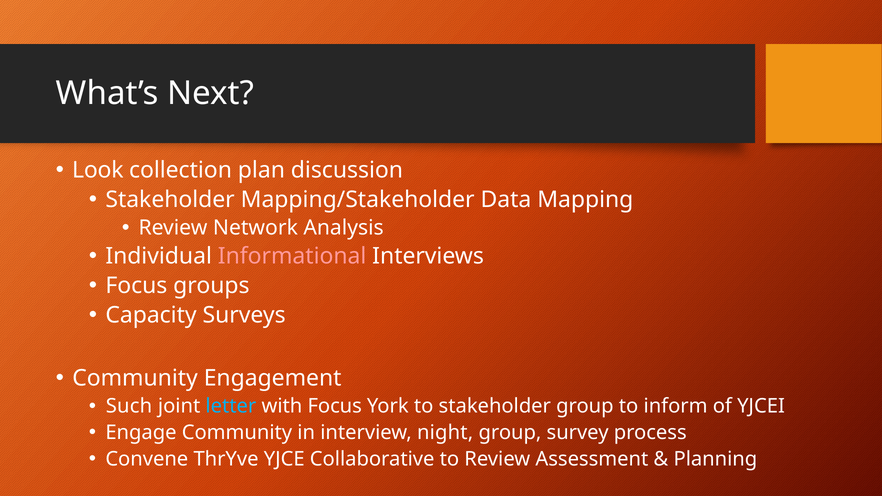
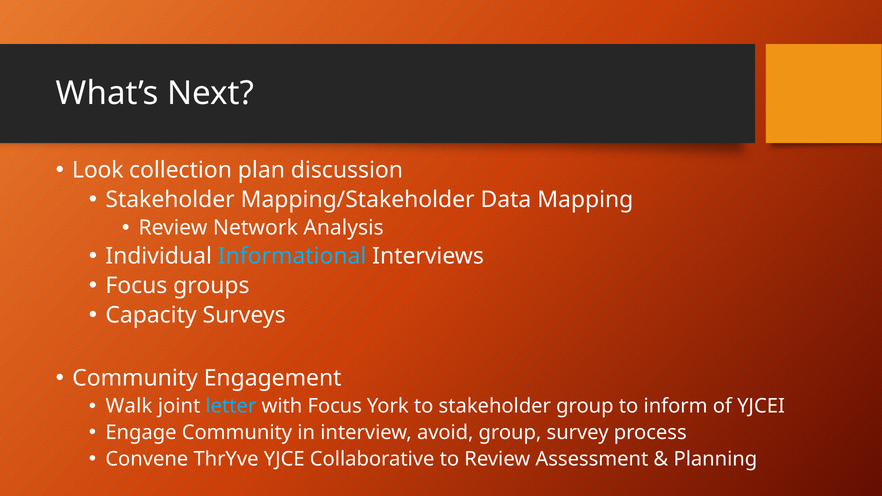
Informational colour: pink -> light blue
Such: Such -> Walk
night: night -> avoid
